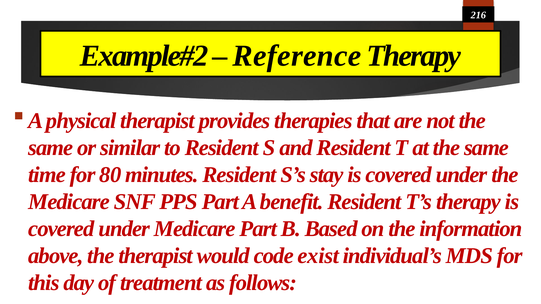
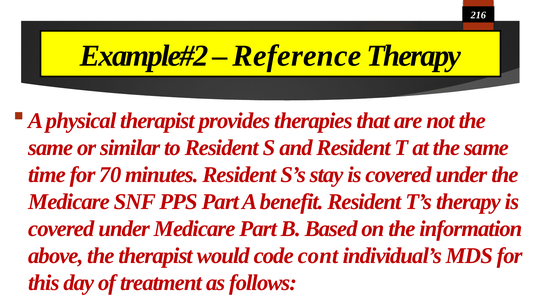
80: 80 -> 70
exist: exist -> cont
